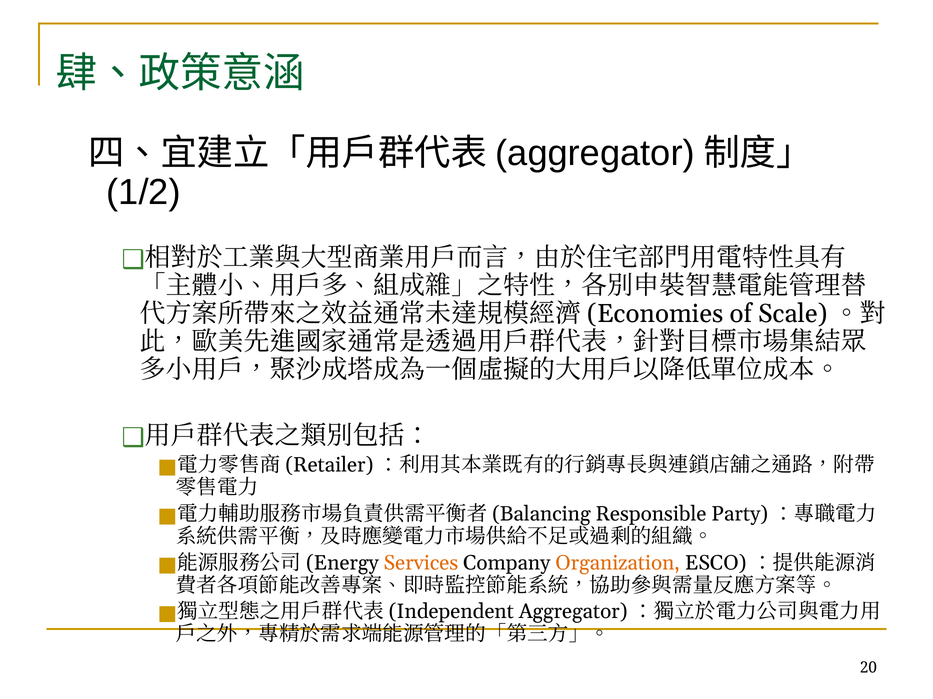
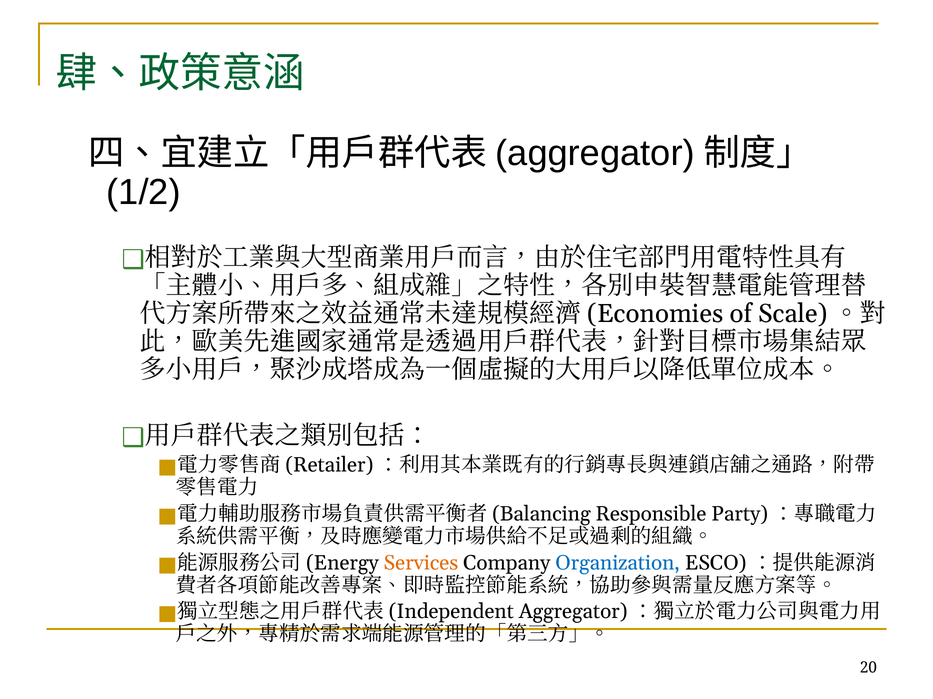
Organization colour: orange -> blue
